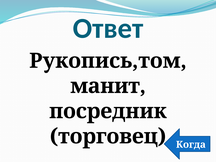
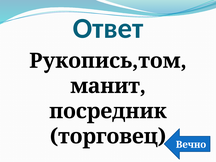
Когда: Когда -> Вечно
